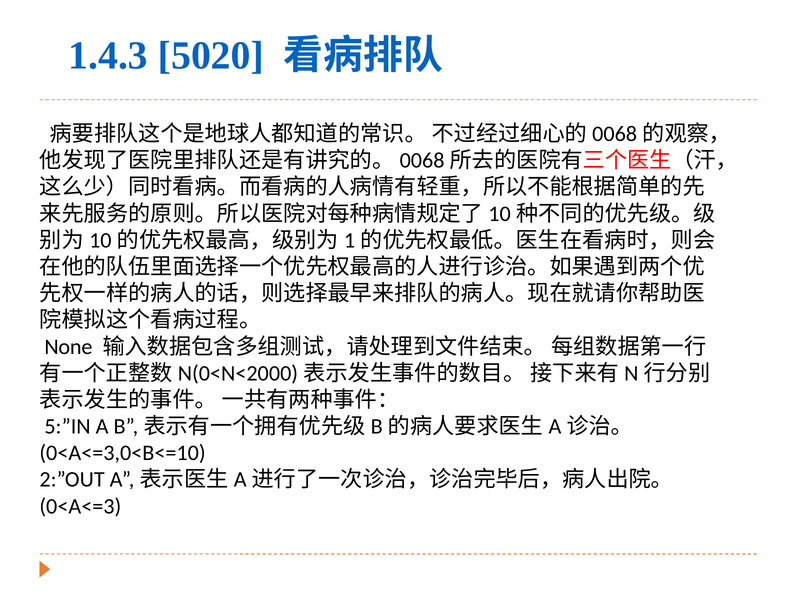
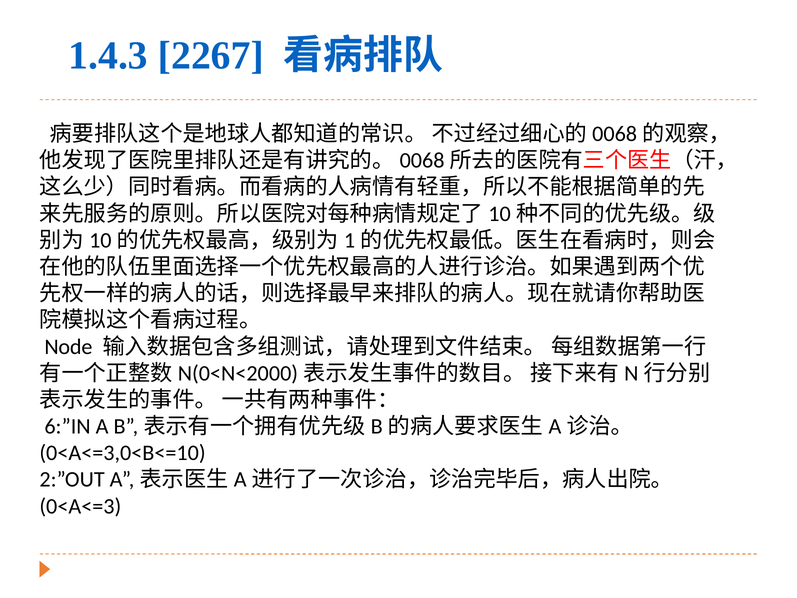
5020: 5020 -> 2267
None: None -> Node
5:”IN: 5:”IN -> 6:”IN
